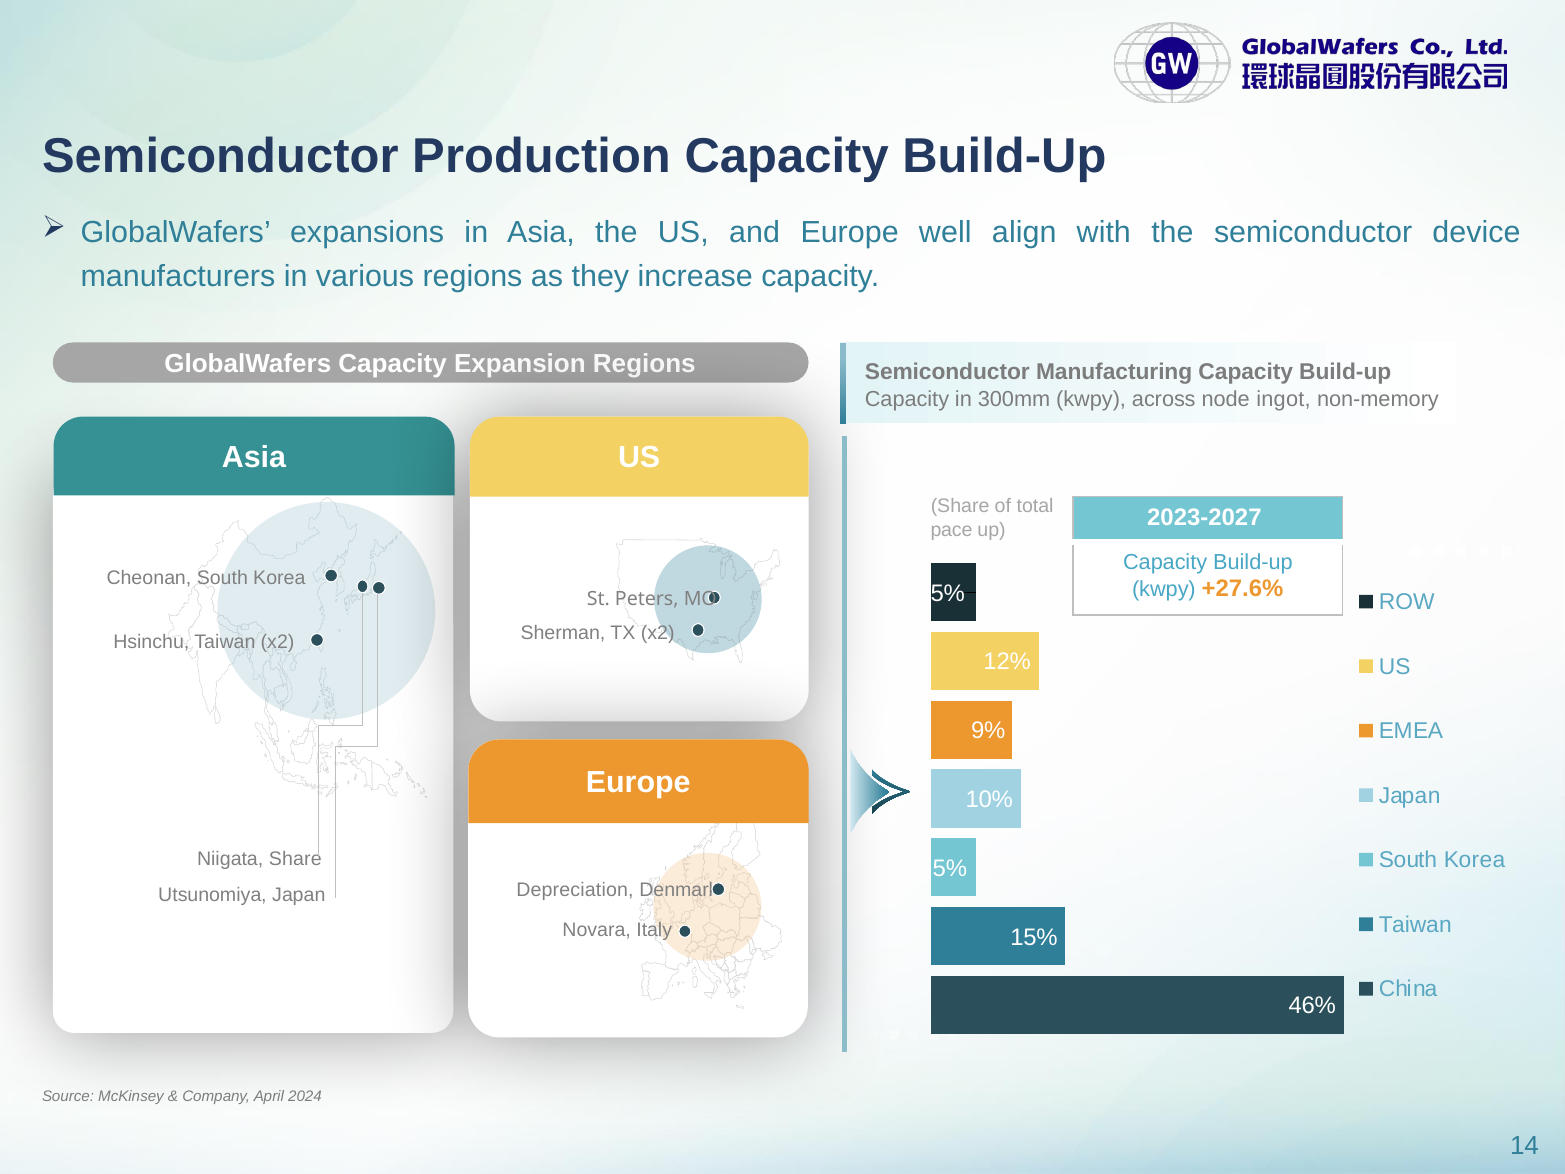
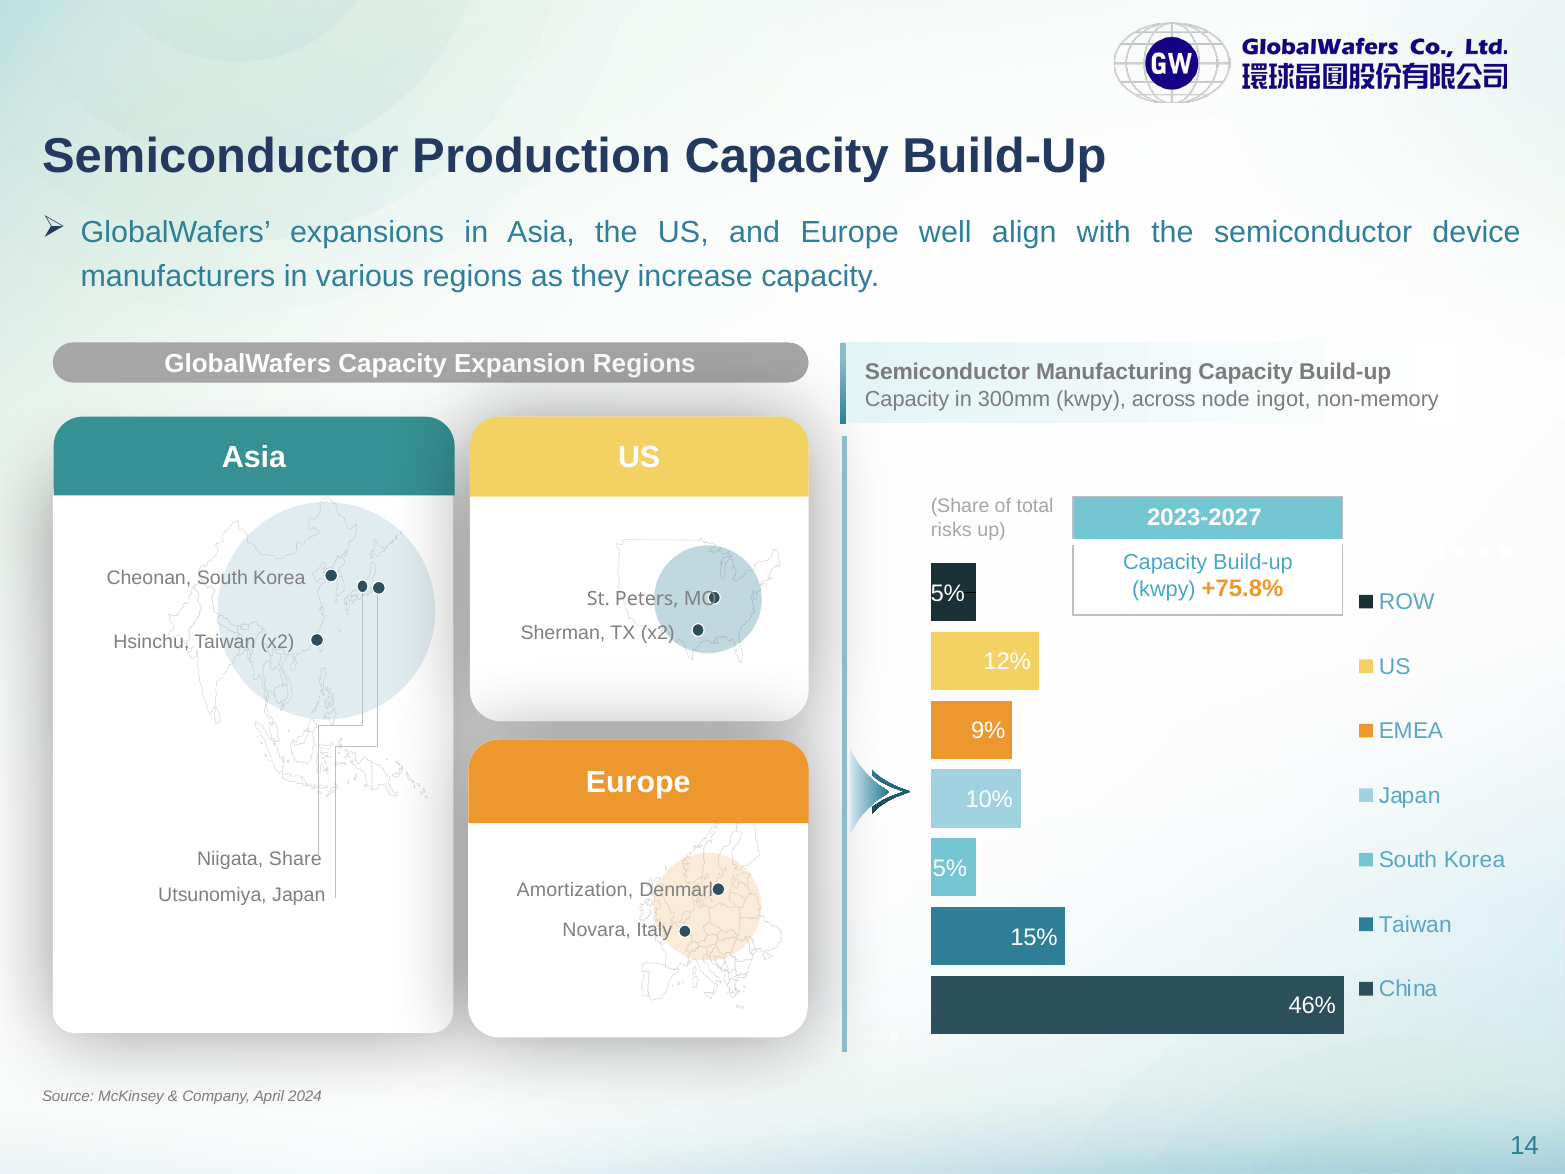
pace: pace -> risks
+27.6%: +27.6% -> +75.8%
Depreciation: Depreciation -> Amortization
